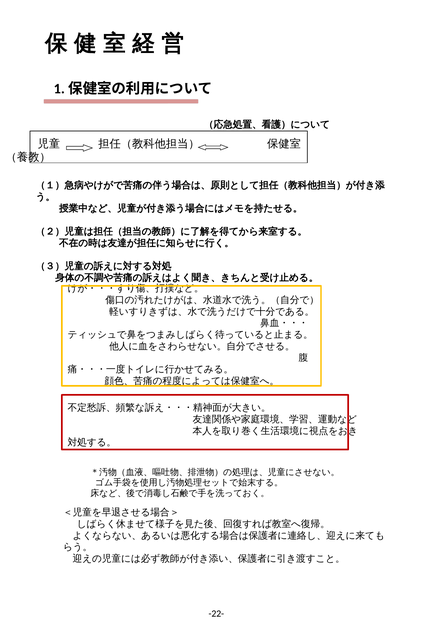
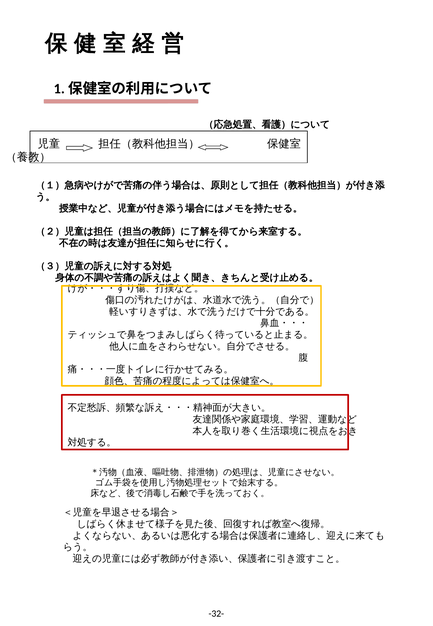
-22-: -22- -> -32-
